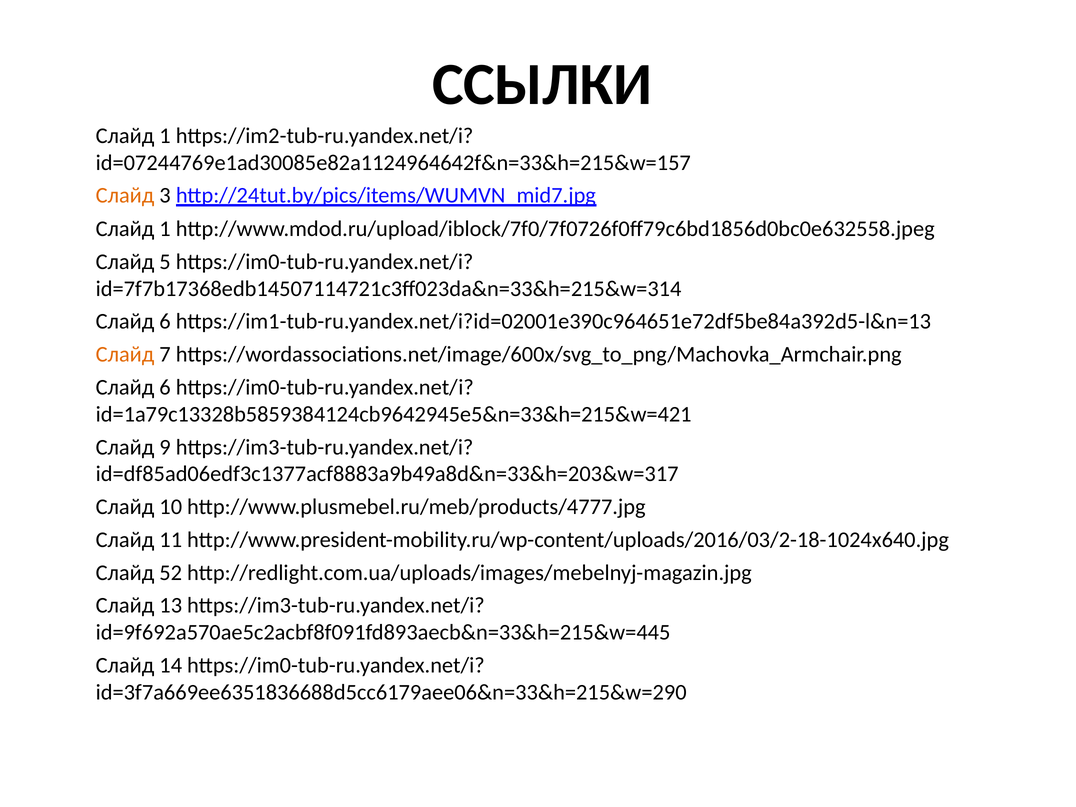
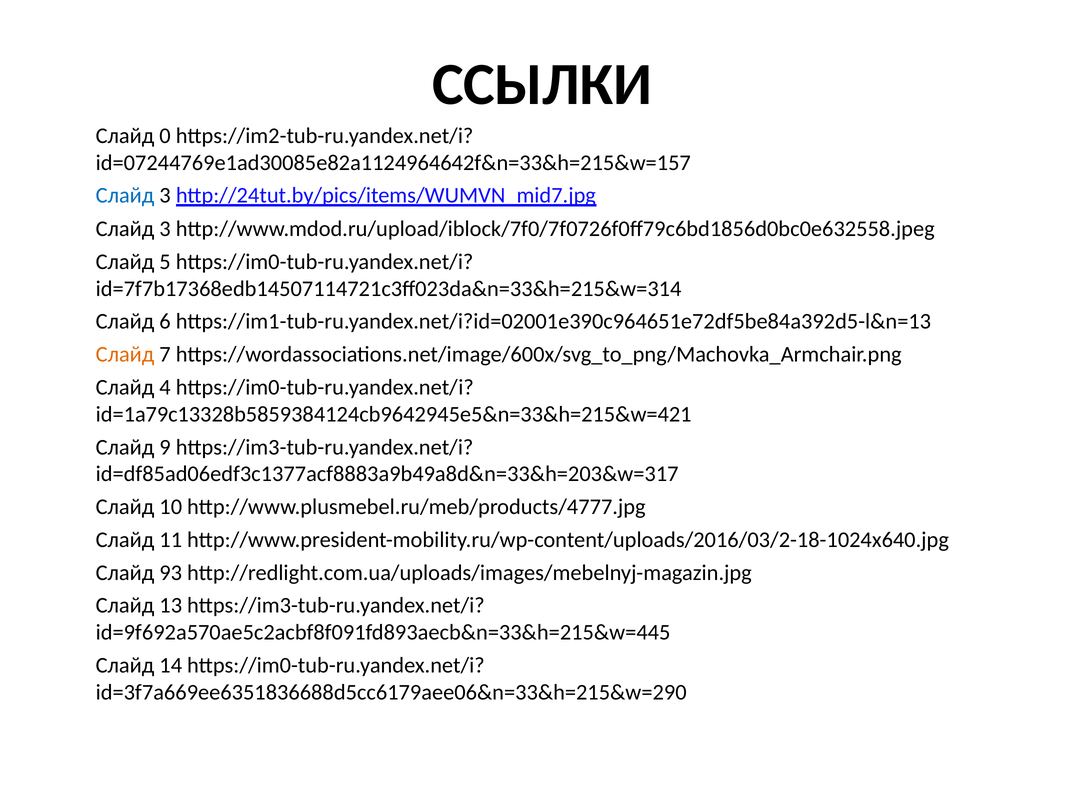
1 at (165, 136): 1 -> 0
Слайд at (125, 196) colour: orange -> blue
1 at (165, 229): 1 -> 3
6 at (165, 387): 6 -> 4
52: 52 -> 93
